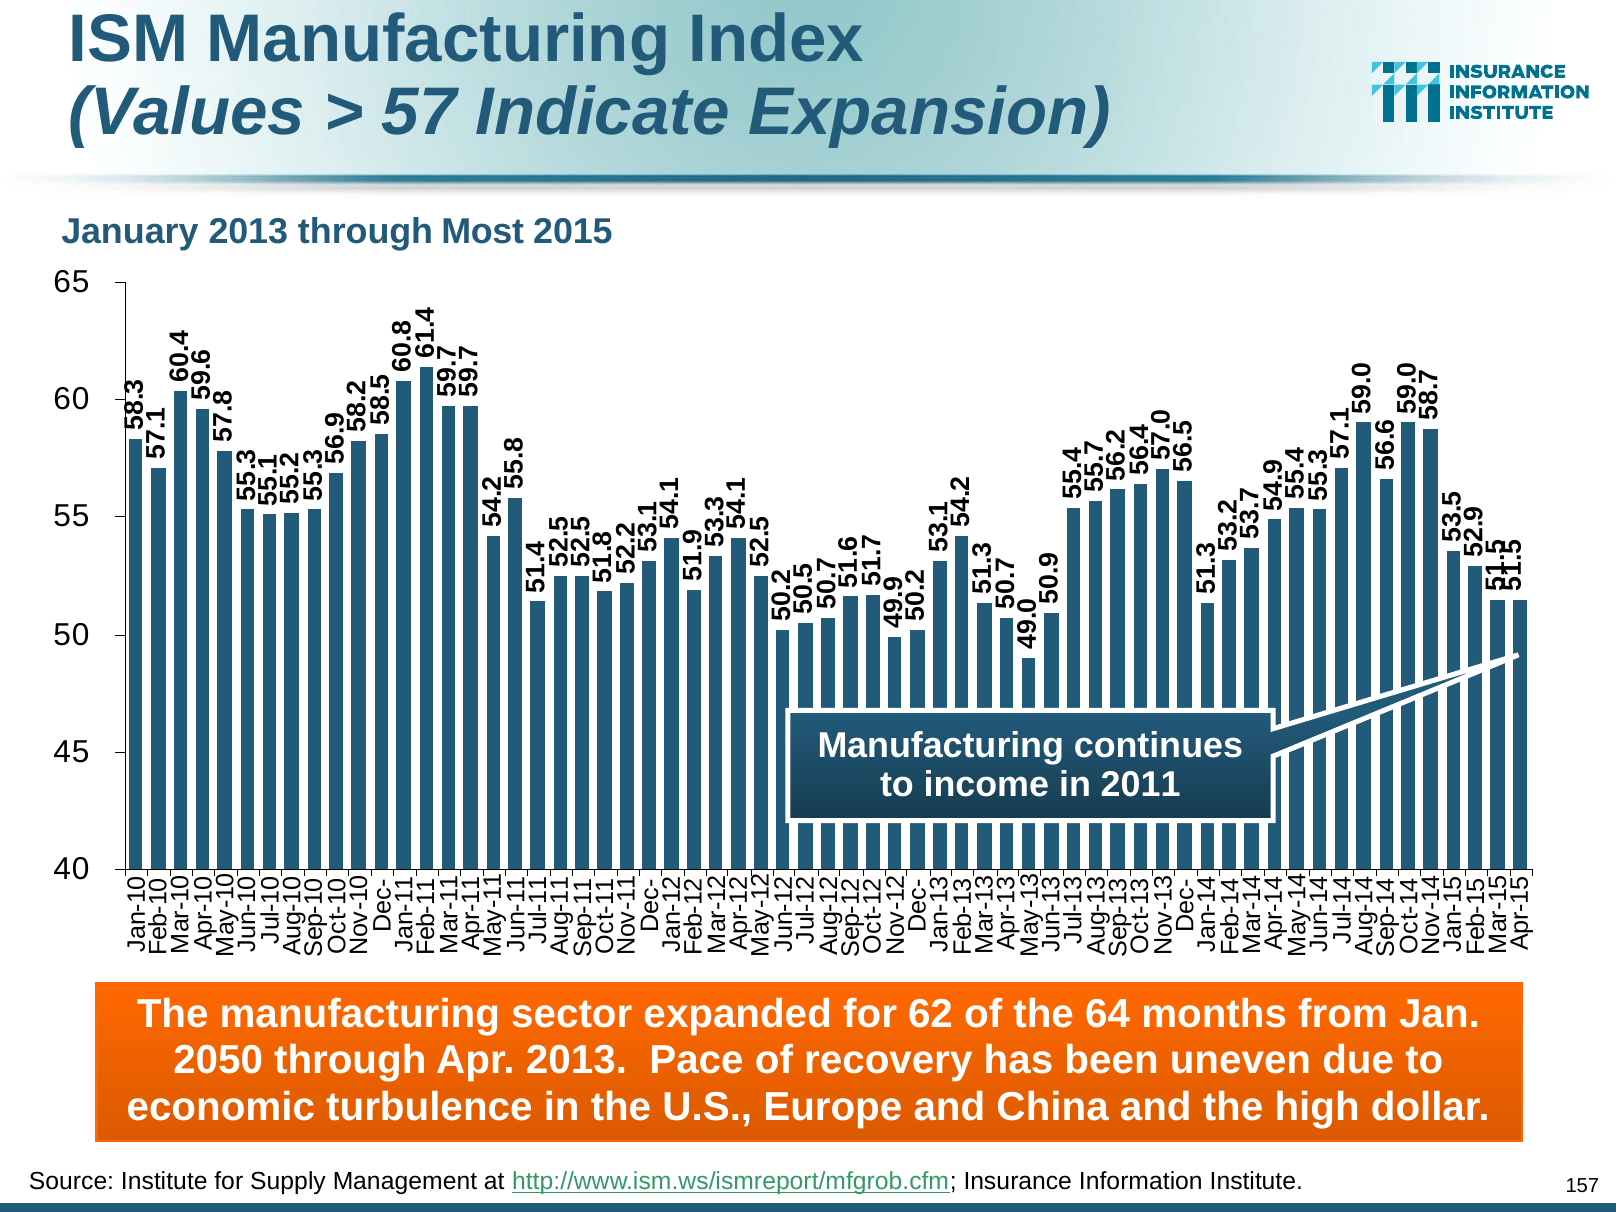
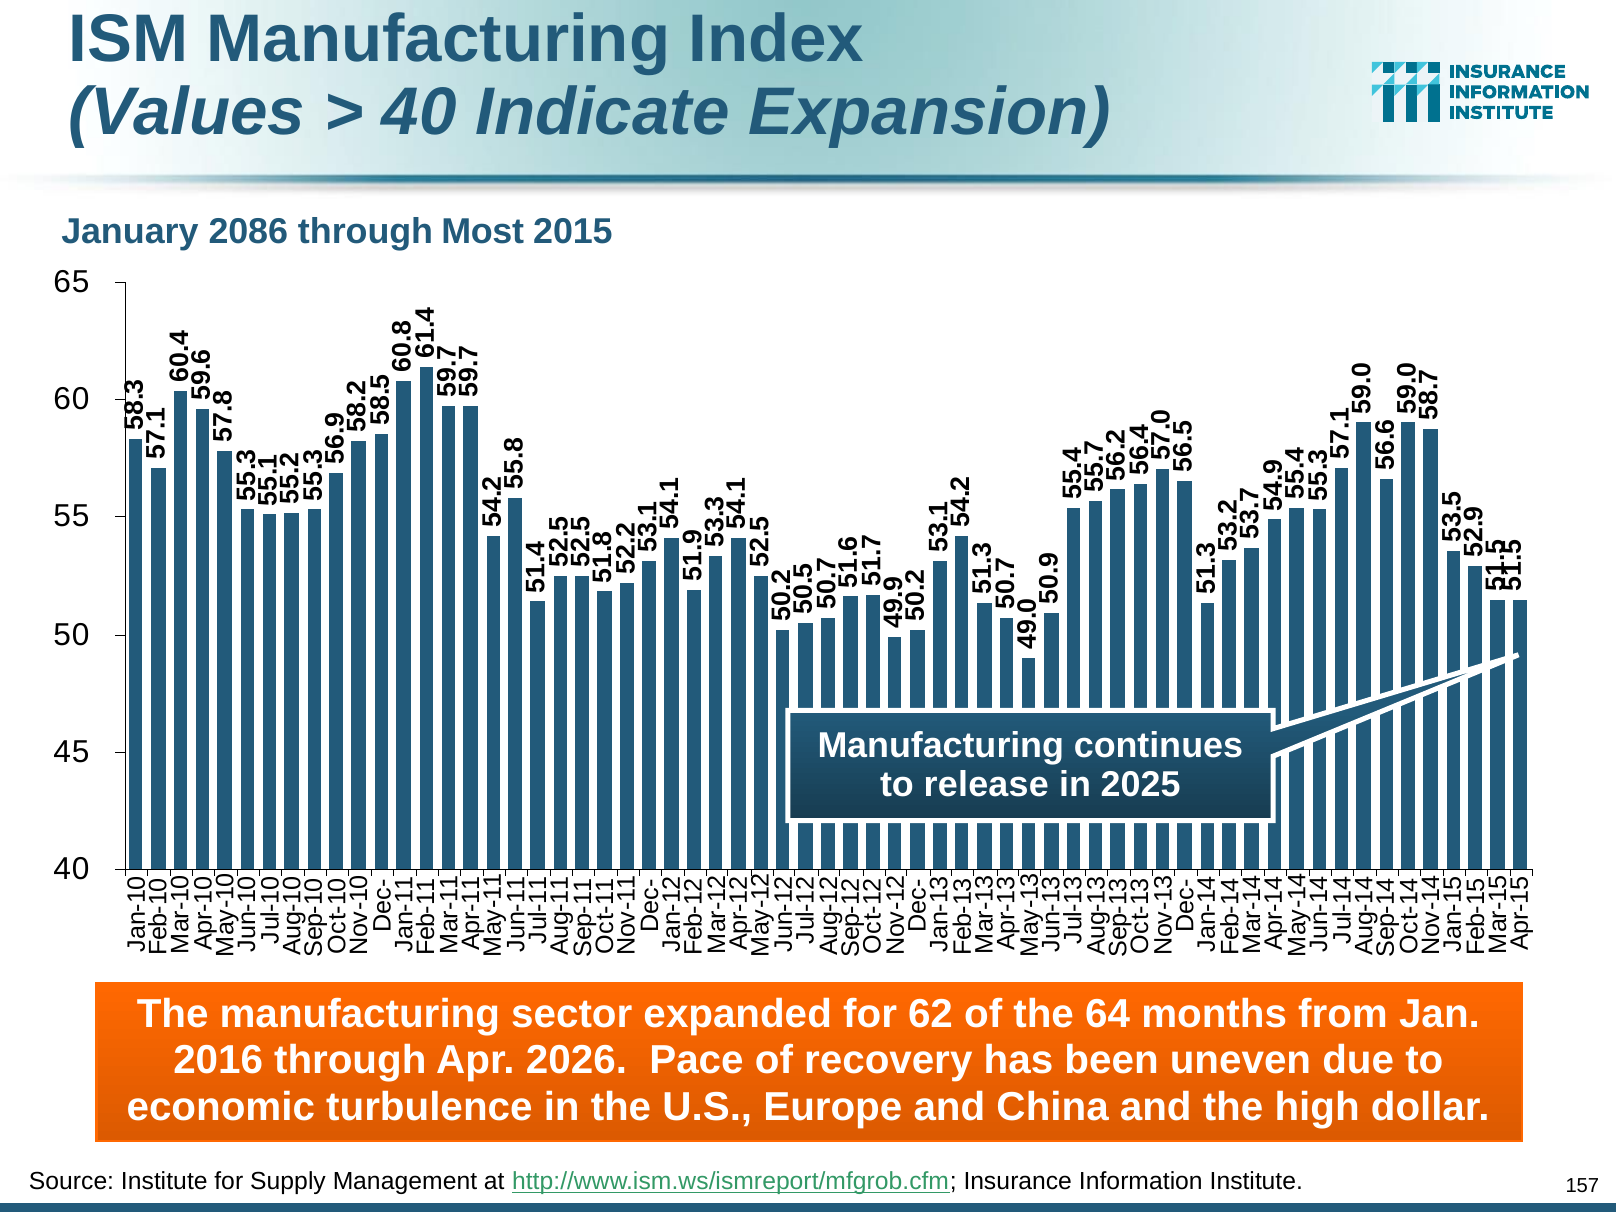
57 at (419, 112): 57 -> 40
January 2013: 2013 -> 2086
income: income -> release
2011: 2011 -> 2025
2050: 2050 -> 2016
Apr 2013: 2013 -> 2026
